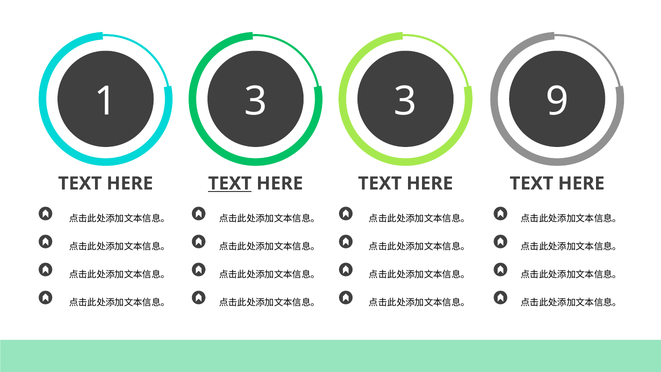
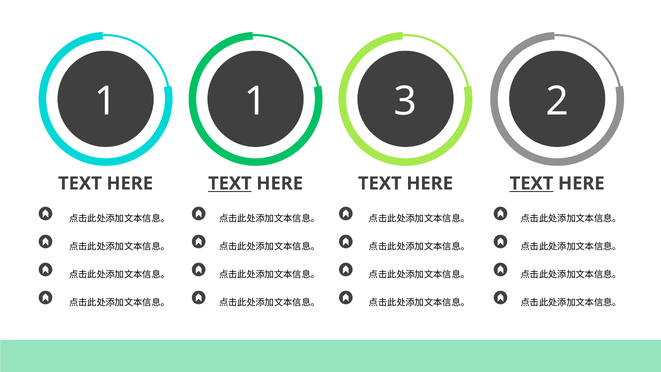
1 3: 3 -> 1
9: 9 -> 2
TEXT at (532, 183) underline: none -> present
